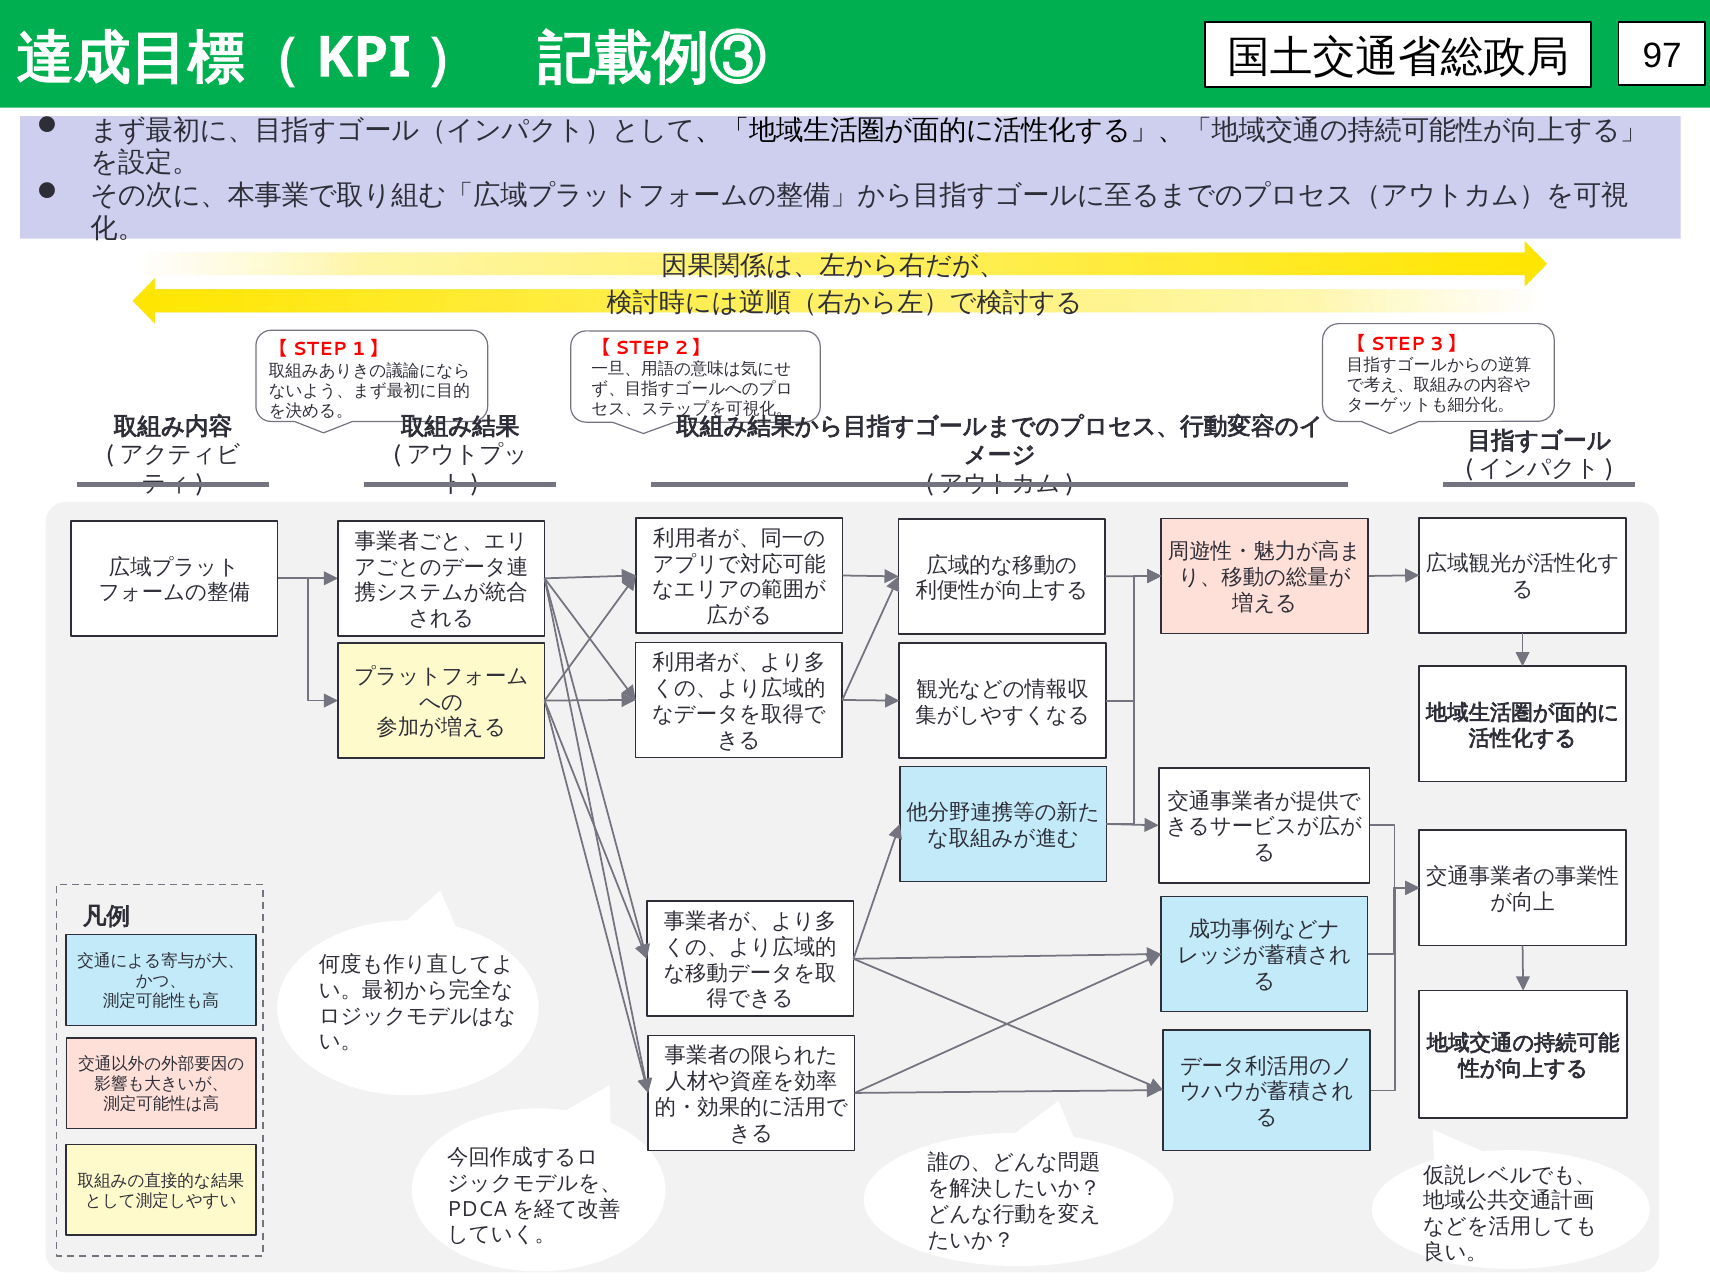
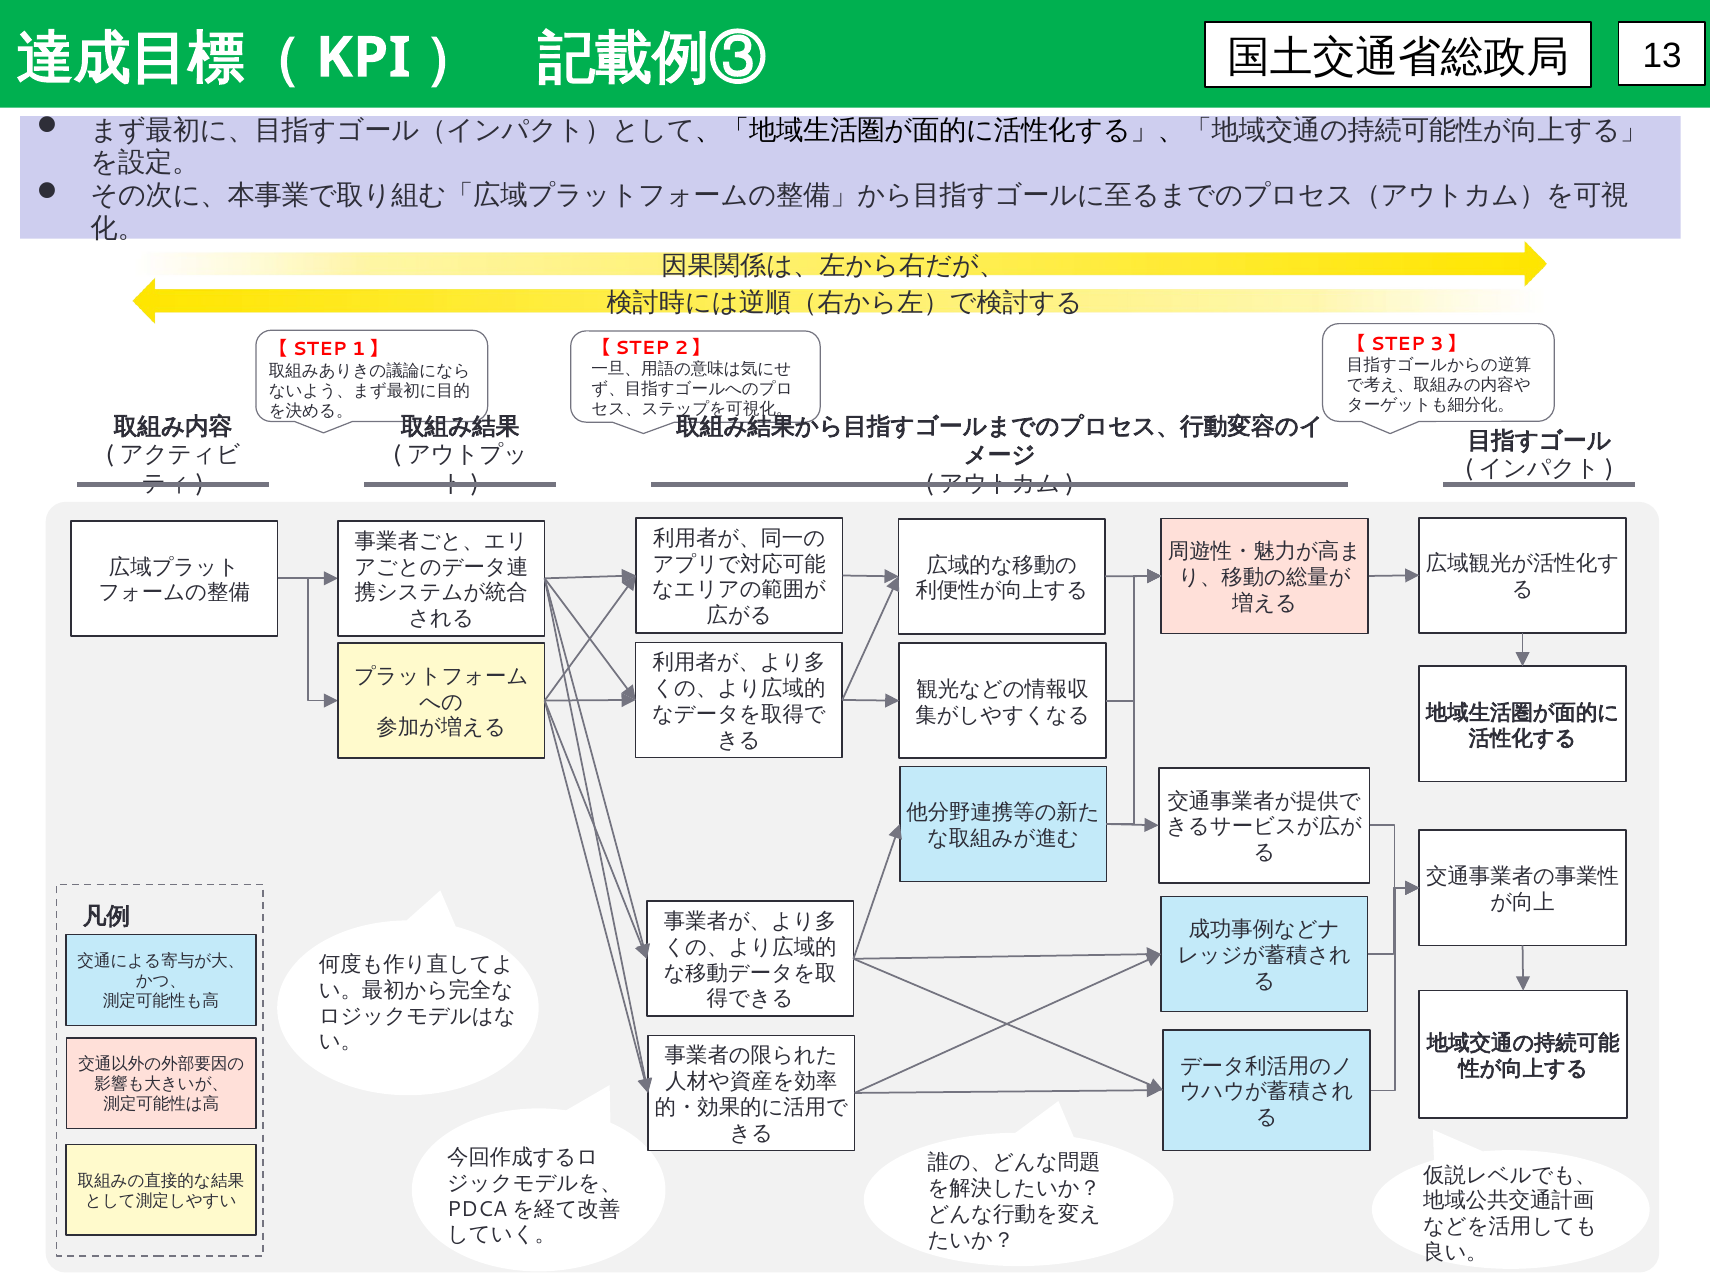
97: 97 -> 13
